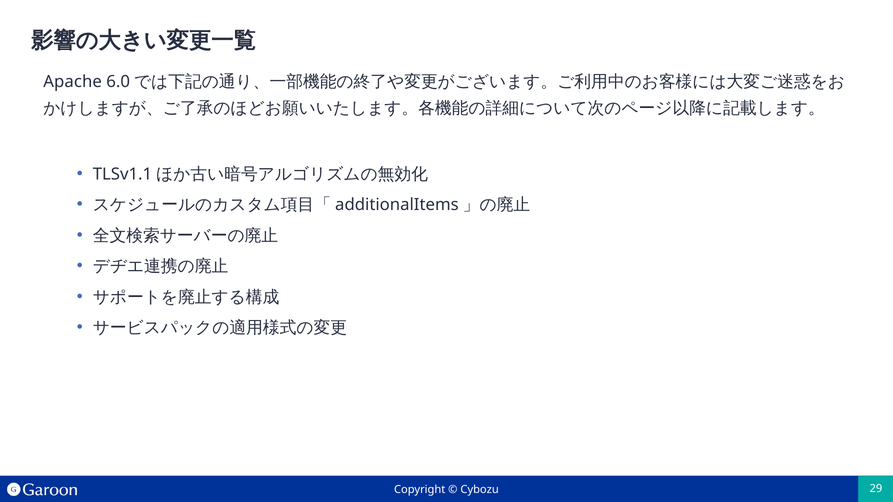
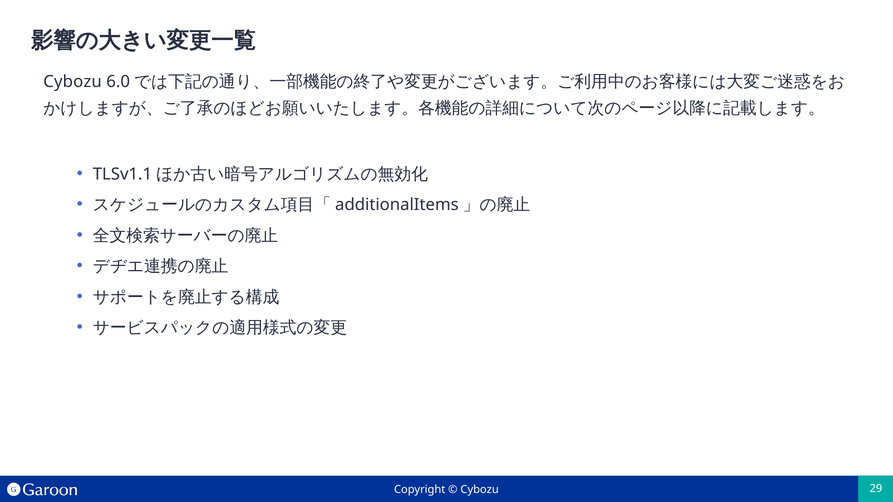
Apache at (73, 82): Apache -> Cybozu
